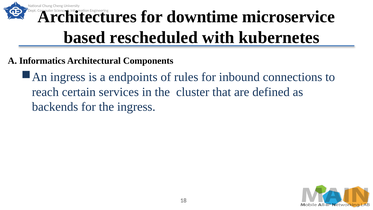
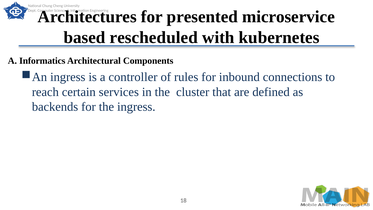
downtime: downtime -> presented
endpoints: endpoints -> controller
